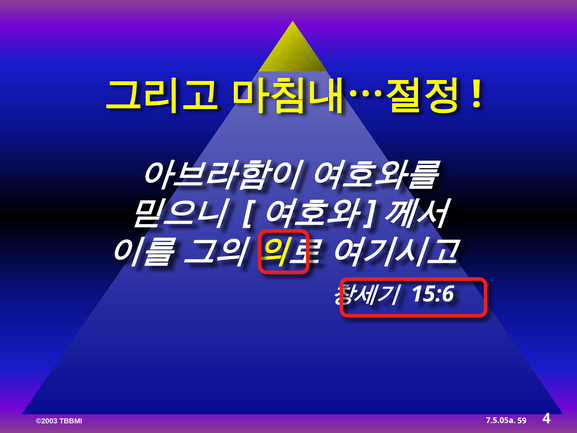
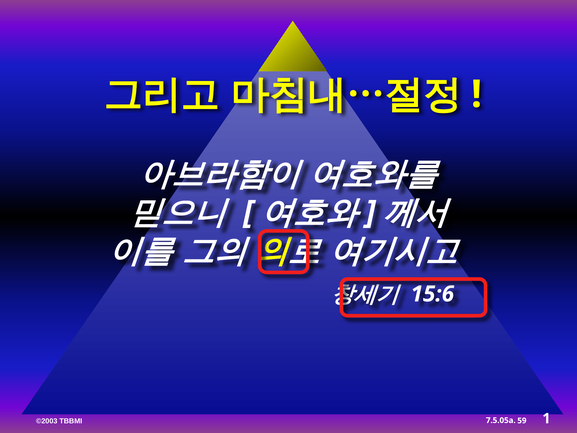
4: 4 -> 1
